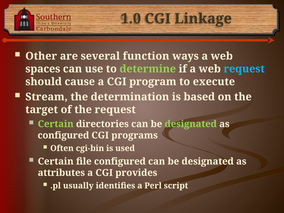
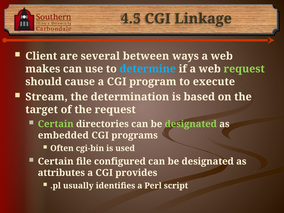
1.0: 1.0 -> 4.5
Other: Other -> Client
function: function -> between
spaces: spaces -> makes
determine colour: light green -> light blue
request at (244, 69) colour: light blue -> light green
configured at (63, 135): configured -> embedded
